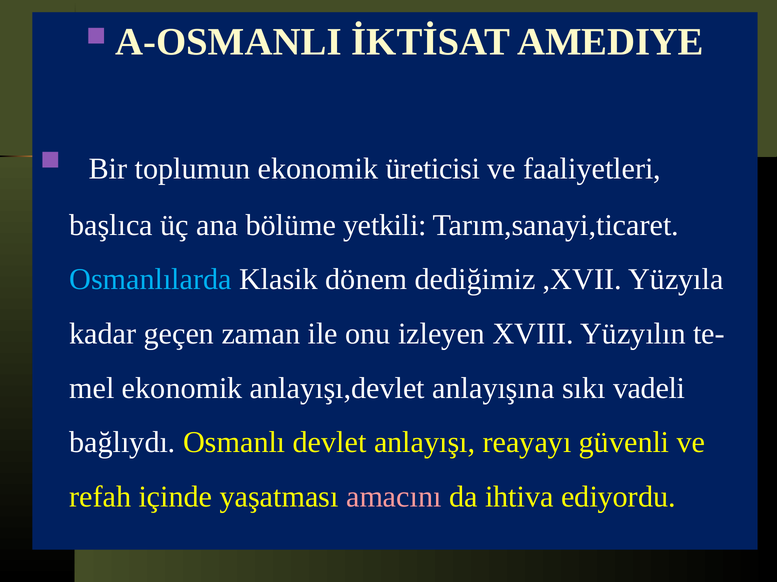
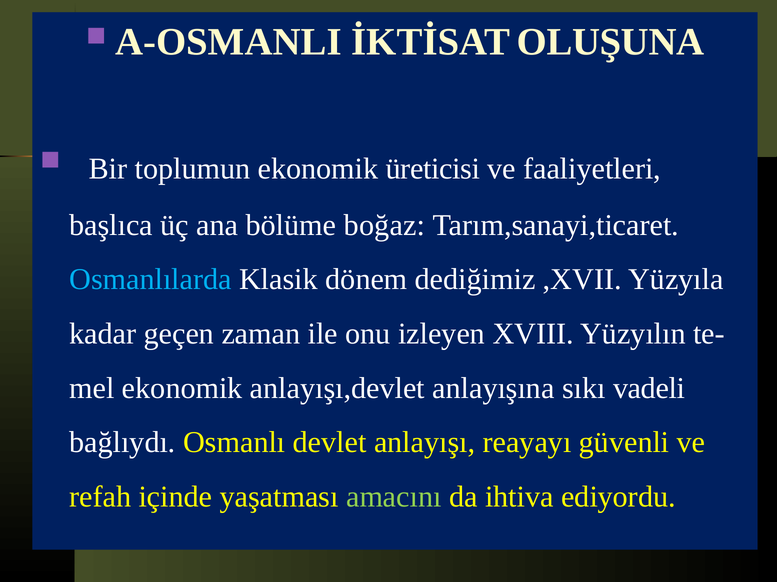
AMEDIYE: AMEDIYE -> OLUŞUNA
yetkili: yetkili -> boğaz
amacını colour: pink -> light green
